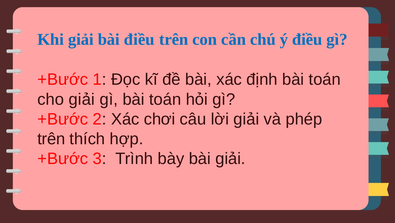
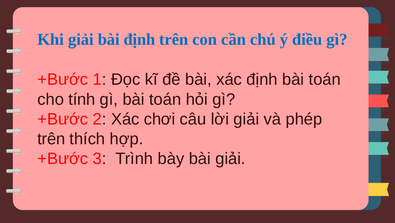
bài điều: điều -> định
cho giải: giải -> tính
